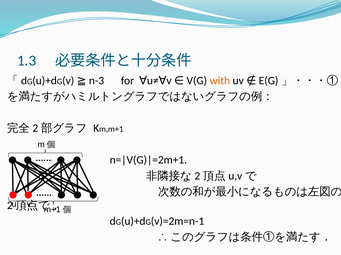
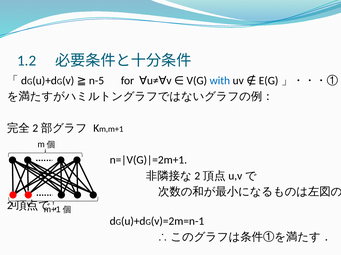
1.3: 1.3 -> 1.2
with colour: orange -> blue
n-3: n-3 -> n-5
